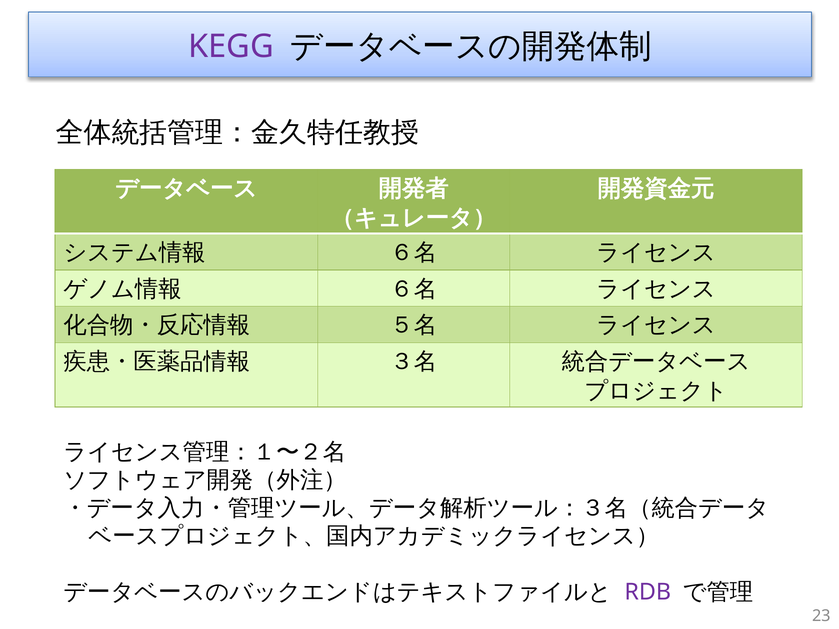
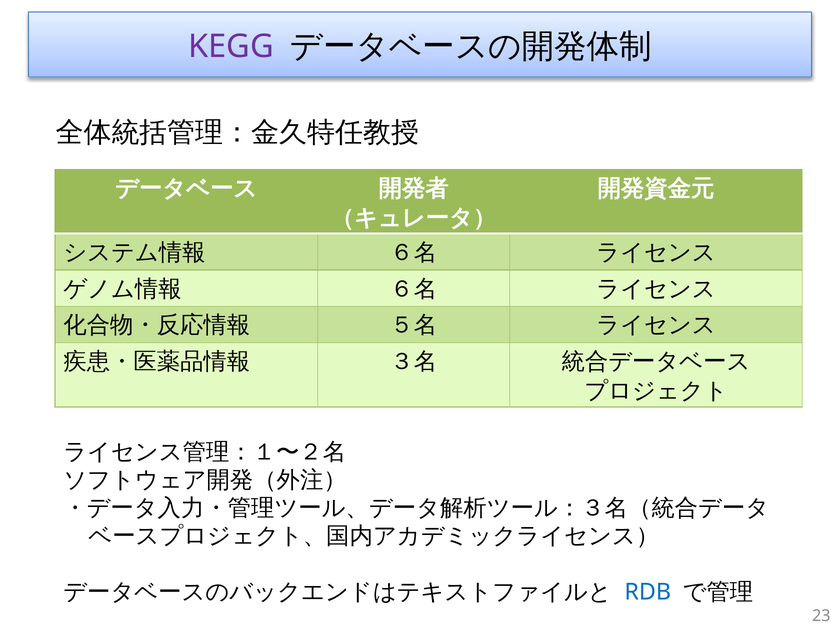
RDB colour: purple -> blue
